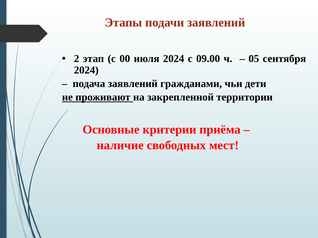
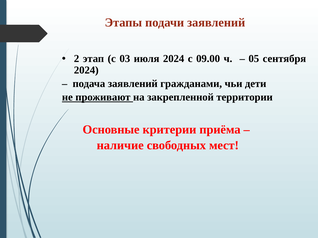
00: 00 -> 03
